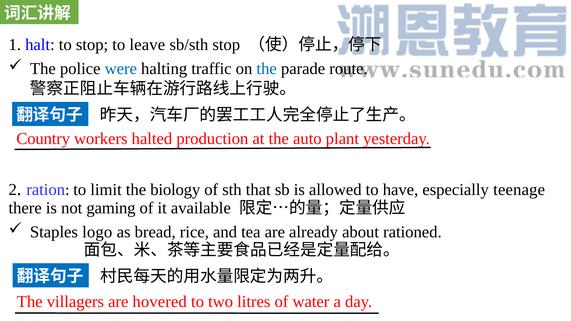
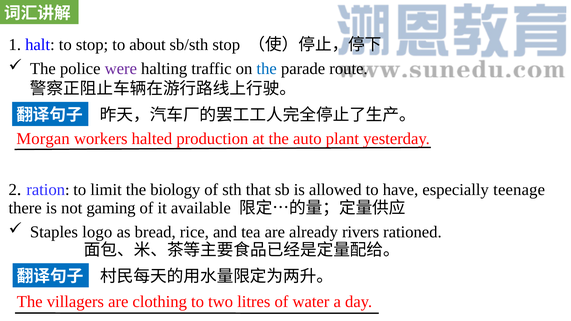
leave: leave -> about
were colour: blue -> purple
Country: Country -> Morgan
about: about -> rivers
hovered: hovered -> clothing
